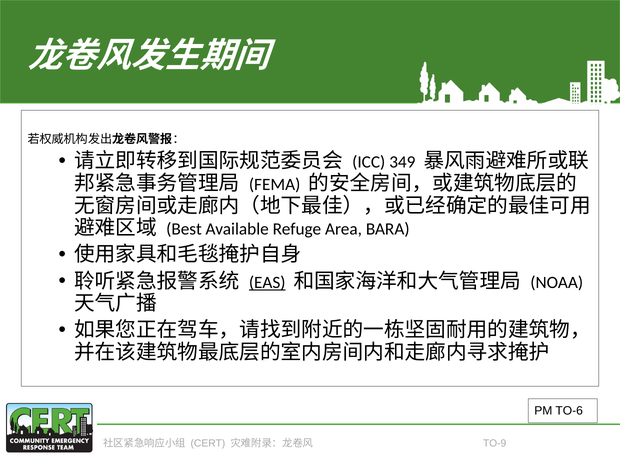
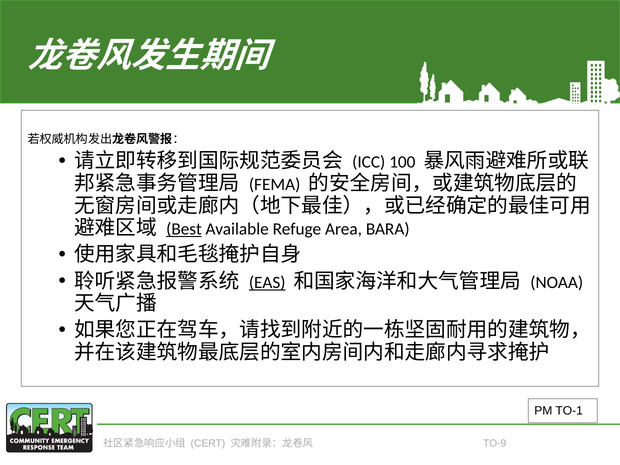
349: 349 -> 100
Best underline: none -> present
TO-6: TO-6 -> TO-1
